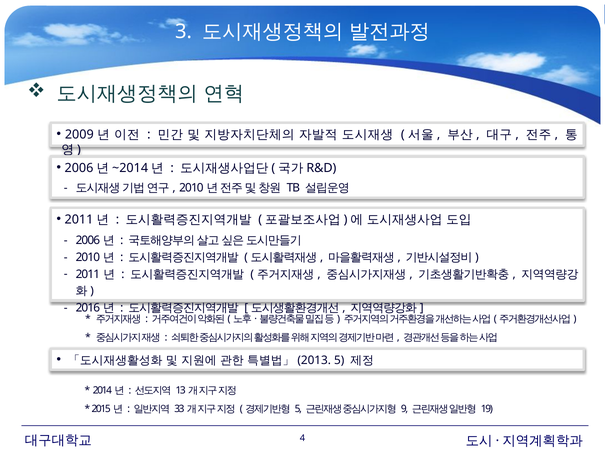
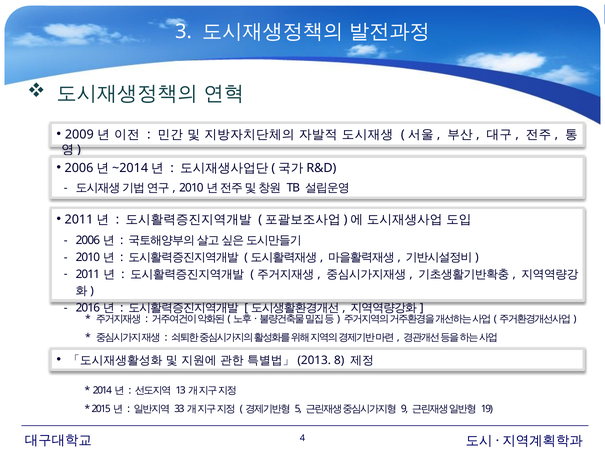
5 at (339, 360): 5 -> 8
